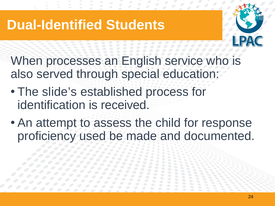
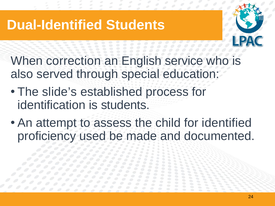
processes: processes -> correction
is received: received -> students
response: response -> identified
